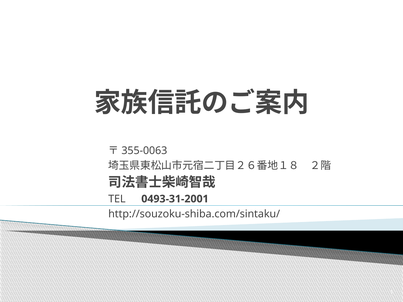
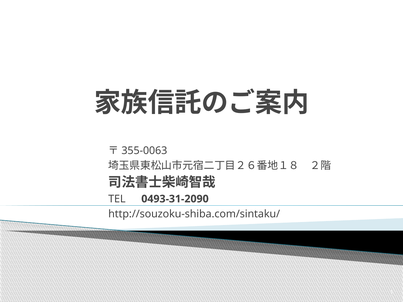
0493-31-2001: 0493-31-2001 -> 0493-31-2090
